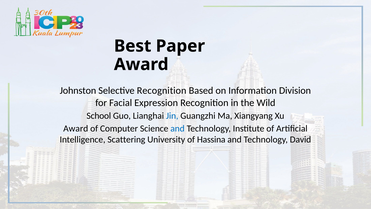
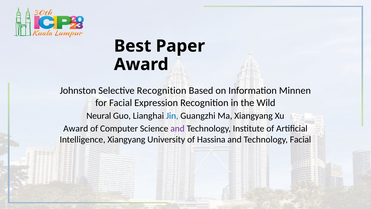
Division: Division -> Minnen
School: School -> Neural
and at (178, 128) colour: blue -> purple
Intelligence Scattering: Scattering -> Xiangyang
Technology David: David -> Facial
